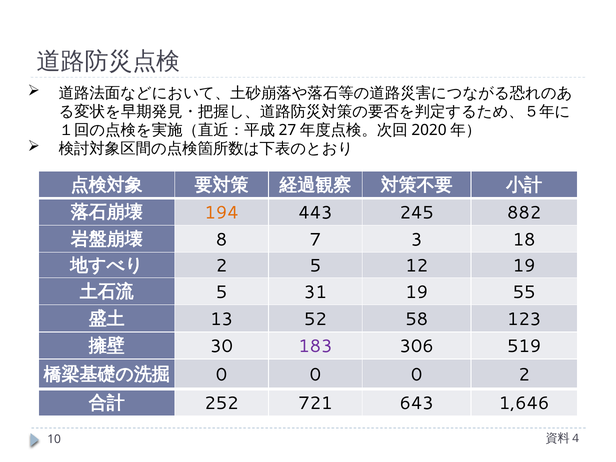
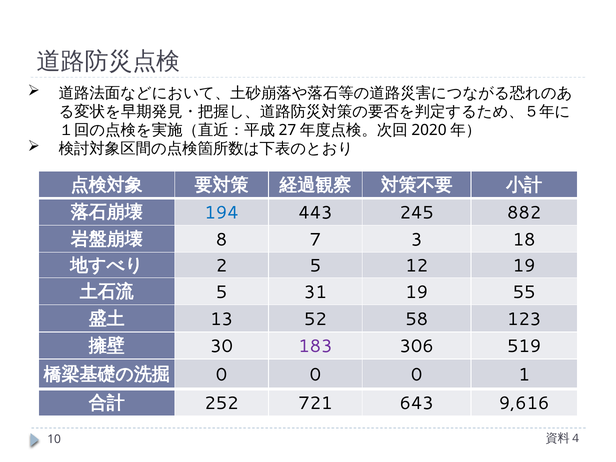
194 colour: orange -> blue
0 2: 2 -> 1
1,646: 1,646 -> 9,616
